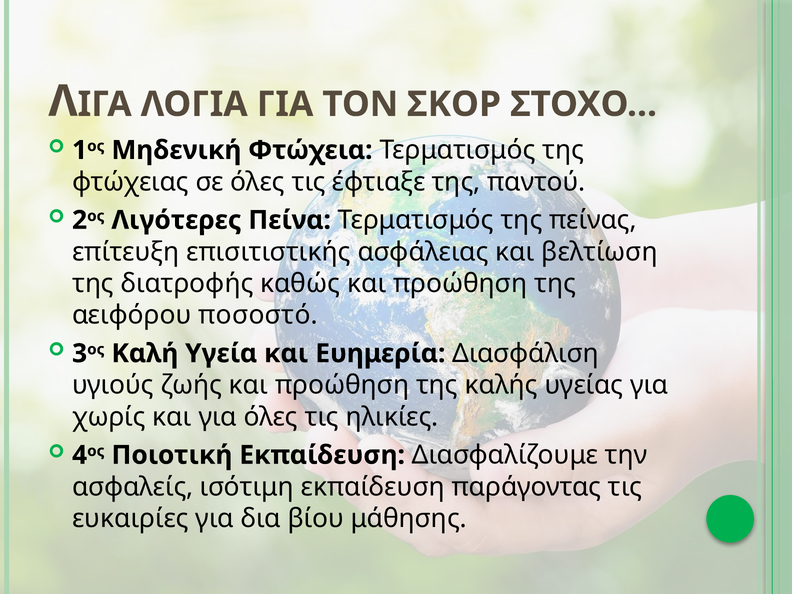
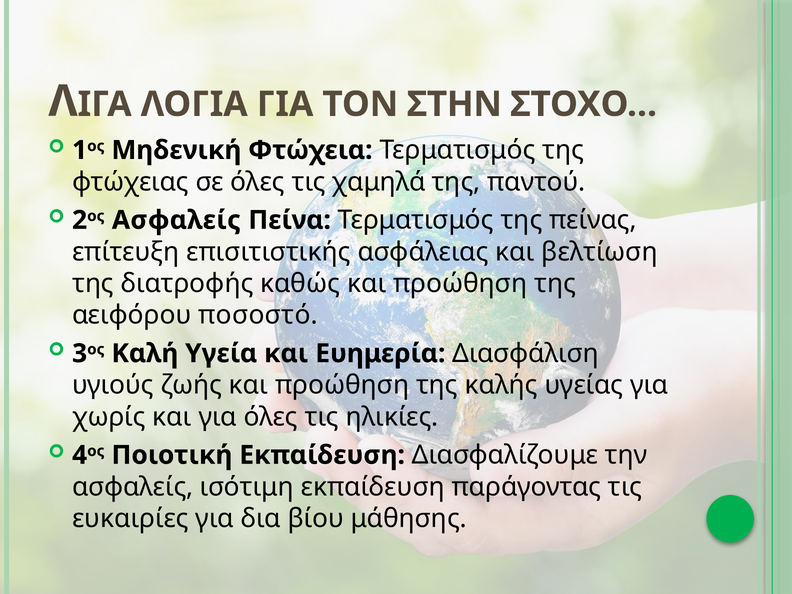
ΣΚΟΡ: ΣΚΟΡ -> ΣΤΗΝ
έφτιαξε: έφτιαξε -> χαμηλά
Λιγότερες at (176, 220): Λιγότερες -> Ασφαλείς
